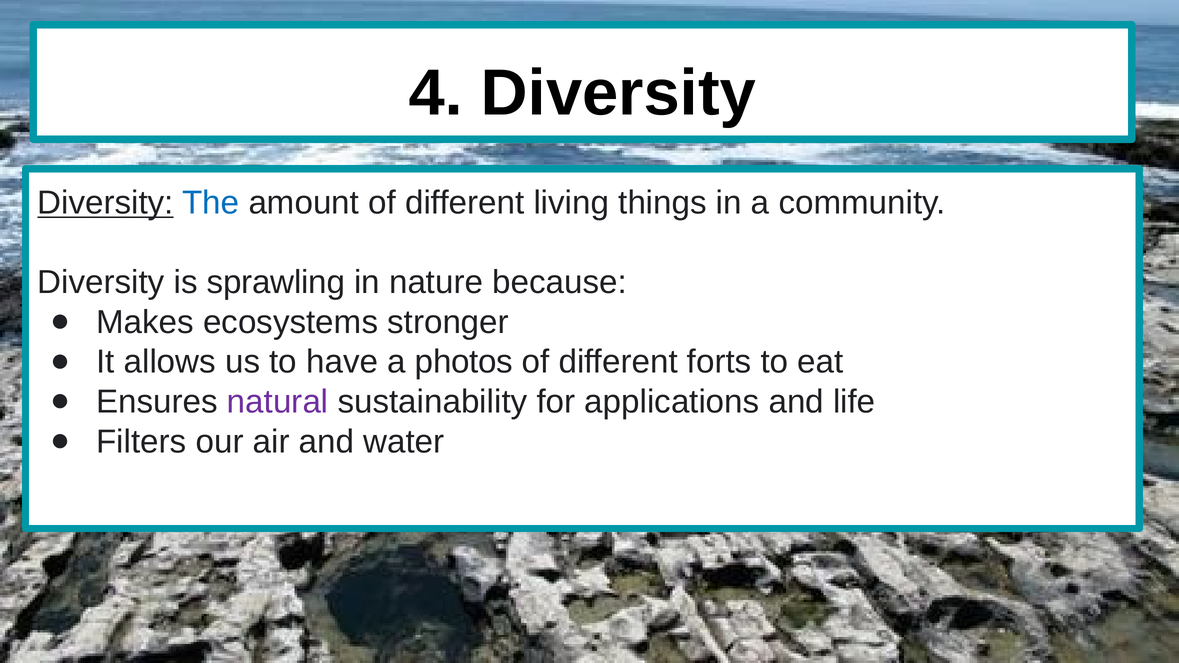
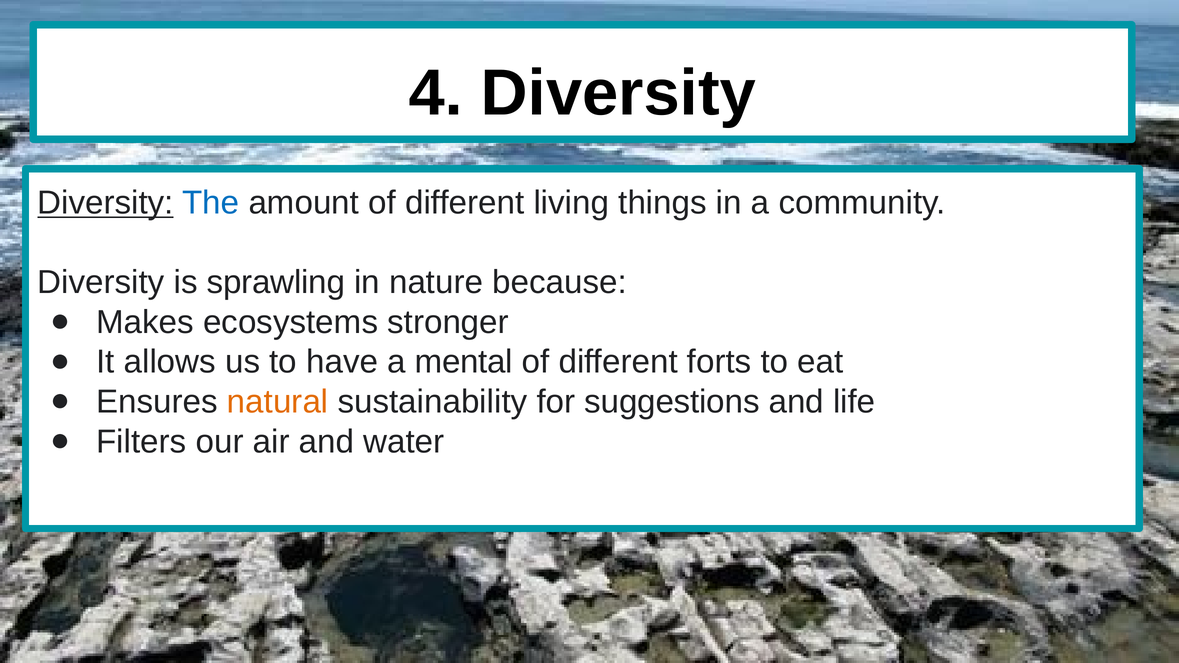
photos: photos -> mental
natural colour: purple -> orange
applications: applications -> suggestions
